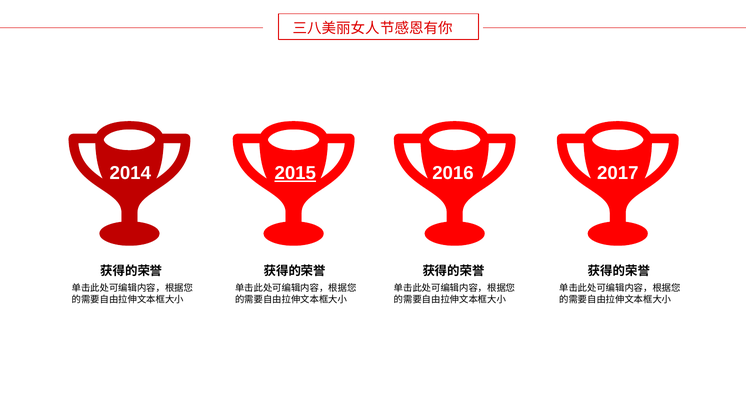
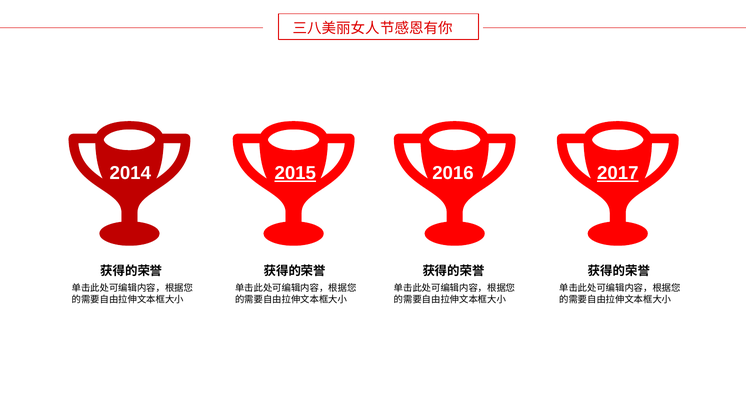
2017 underline: none -> present
